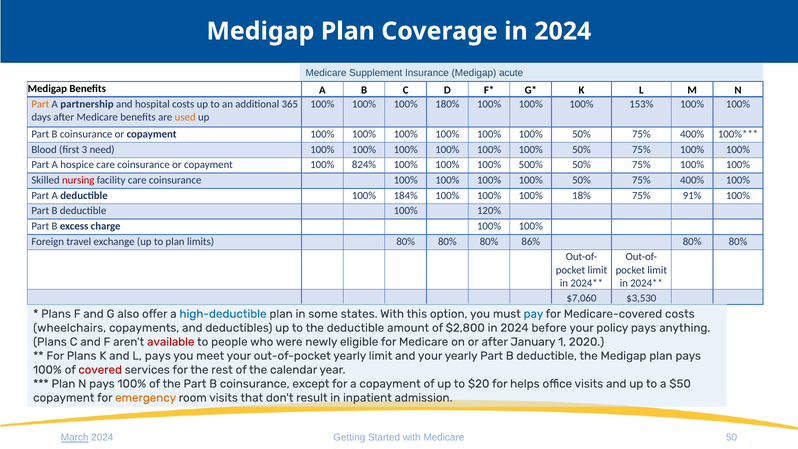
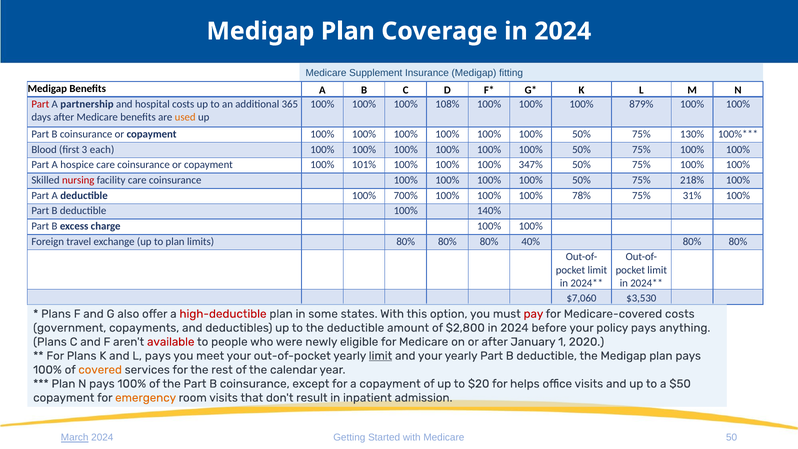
acute: acute -> fitting
Part at (40, 104) colour: orange -> red
180%: 180% -> 108%
153%: 153% -> 879%
400% at (692, 134): 400% -> 130%
need: need -> each
824%: 824% -> 101%
500%: 500% -> 347%
400% at (692, 180): 400% -> 218%
184%: 184% -> 700%
18%: 18% -> 78%
91%: 91% -> 31%
120%: 120% -> 140%
86%: 86% -> 40%
high-deductible colour: blue -> red
pay colour: blue -> red
wheelchairs: wheelchairs -> government
limit at (380, 356) underline: none -> present
covered colour: red -> orange
